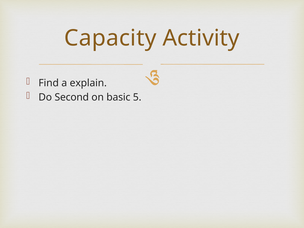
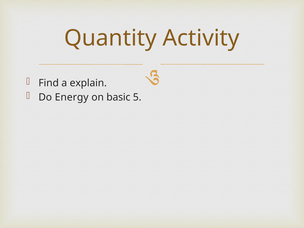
Capacity: Capacity -> Quantity
Second: Second -> Energy
